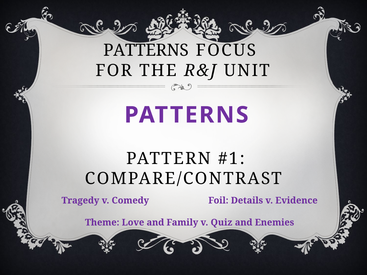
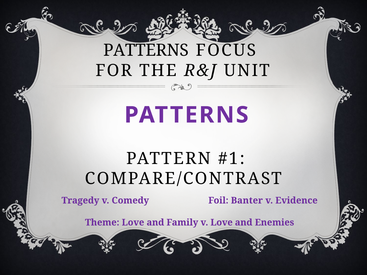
Details: Details -> Banter
v Quiz: Quiz -> Love
